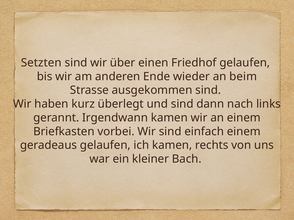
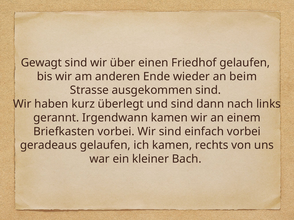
Setzten: Setzten -> Gewagt
einfach einem: einem -> vorbei
